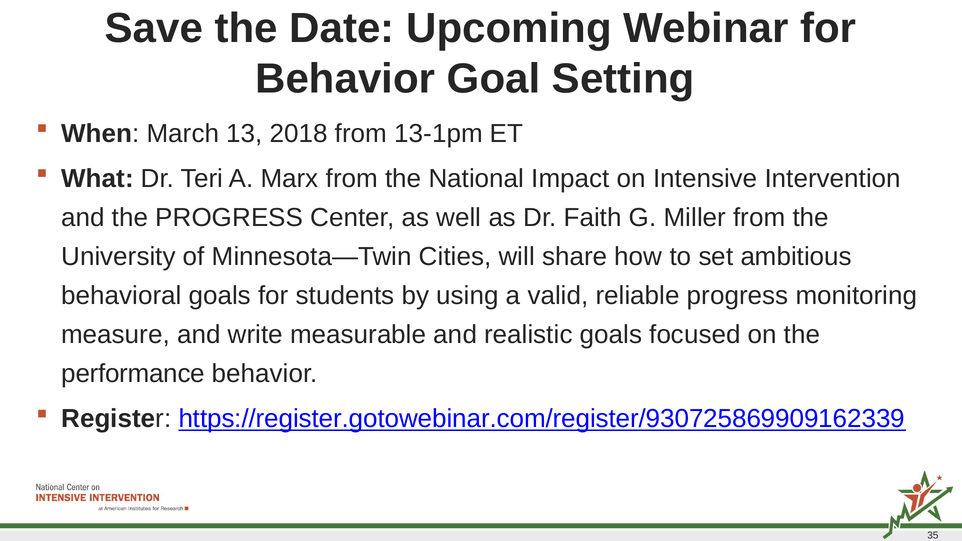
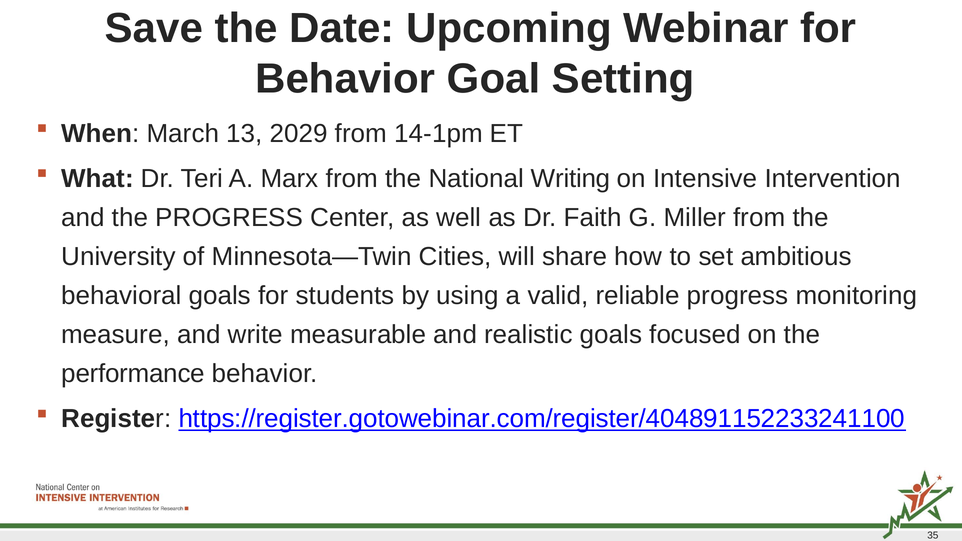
2018: 2018 -> 2029
13-1pm: 13-1pm -> 14-1pm
Impact: Impact -> Writing
https://register.gotowebinar.com/register/930725869909162339: https://register.gotowebinar.com/register/930725869909162339 -> https://register.gotowebinar.com/register/404891152233241100
